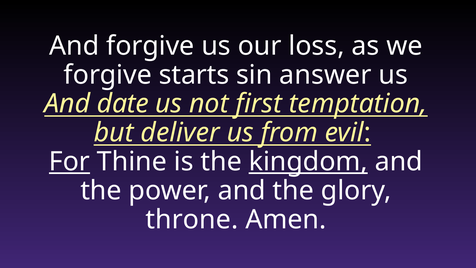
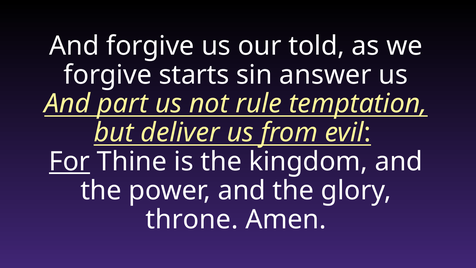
loss: loss -> told
date: date -> part
first: first -> rule
kingdom underline: present -> none
